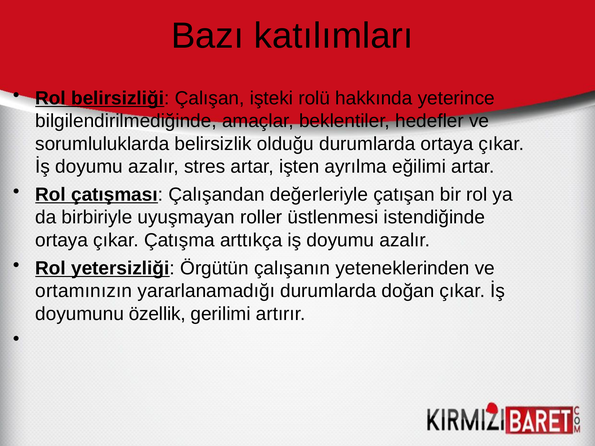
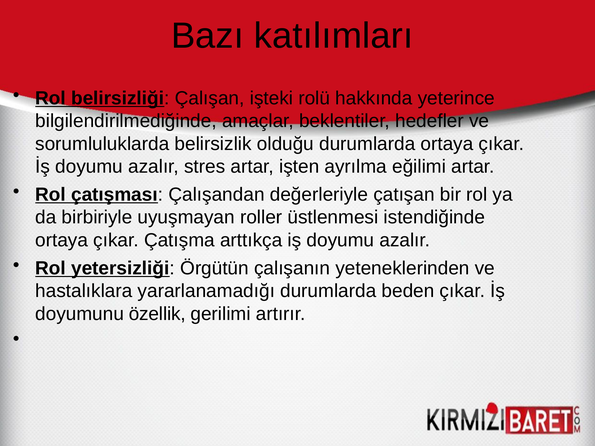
ortamınızın: ortamınızın -> hastalıklara
doğan: doğan -> beden
